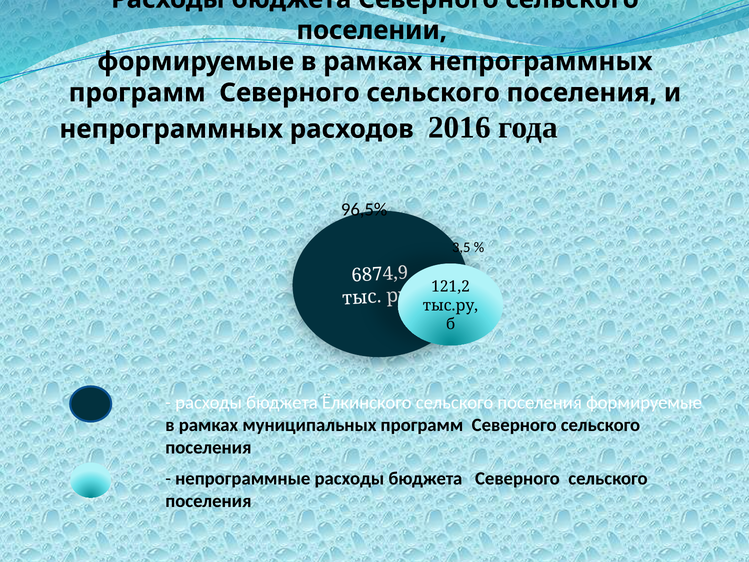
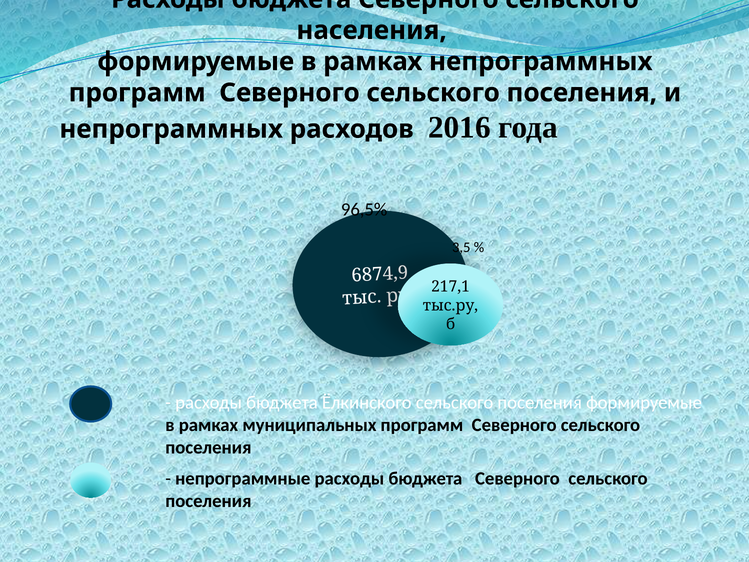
поселении: поселении -> населения
121,2: 121,2 -> 217,1
